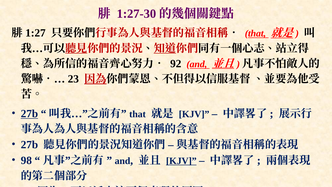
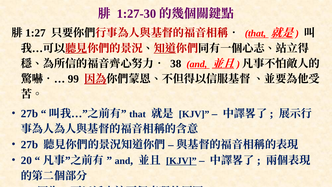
92: 92 -> 38
23: 23 -> 99
27b at (29, 114) underline: present -> none
98: 98 -> 20
